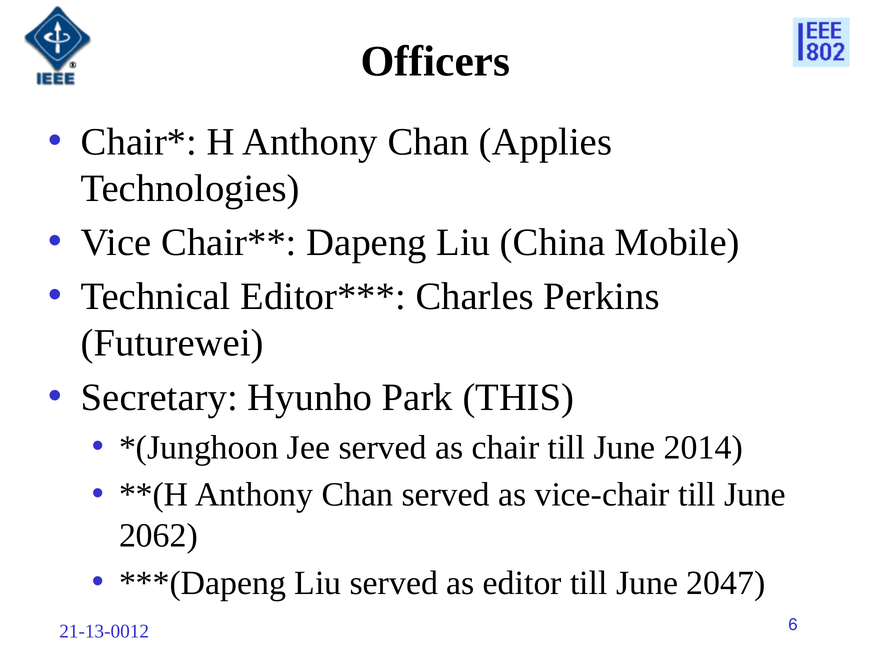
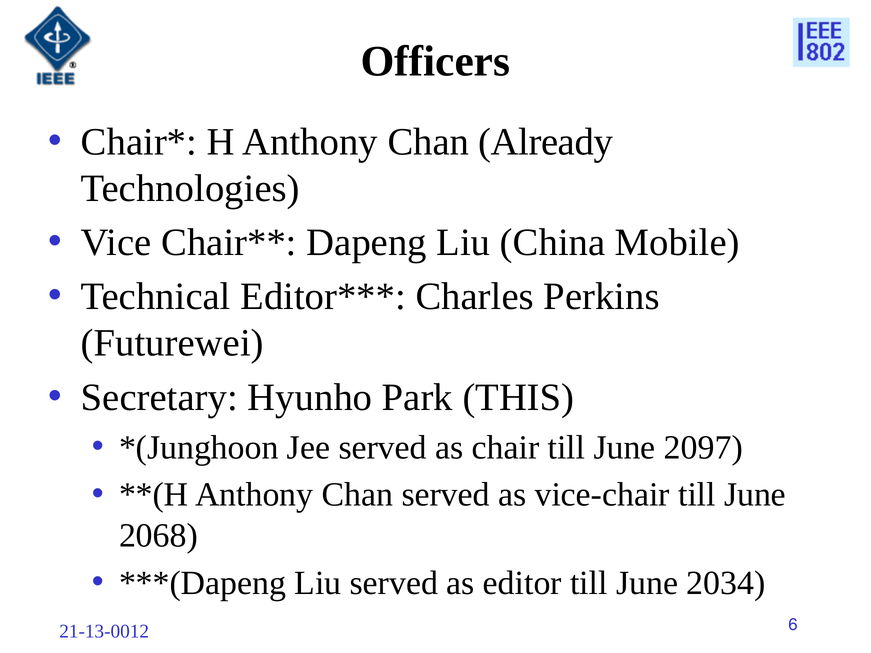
Applies: Applies -> Already
2014: 2014 -> 2097
2062: 2062 -> 2068
2047: 2047 -> 2034
